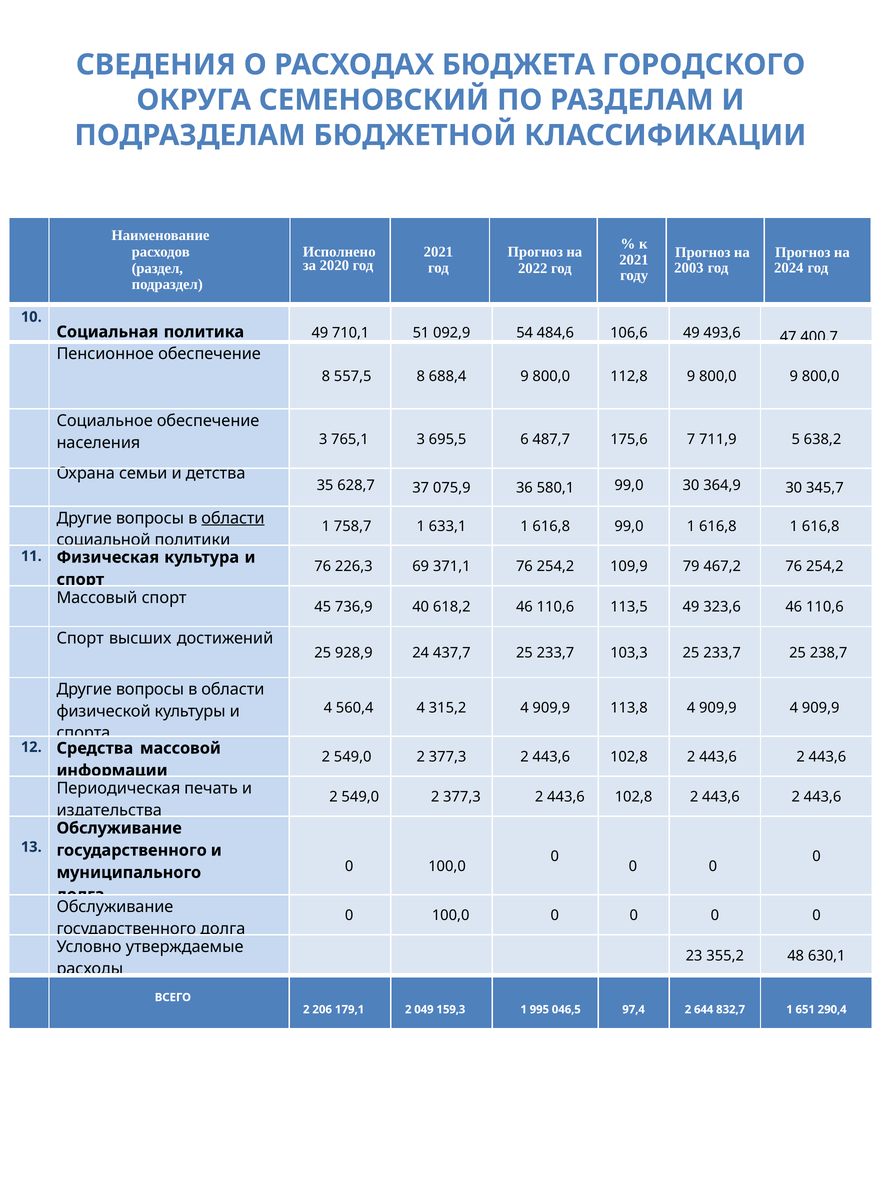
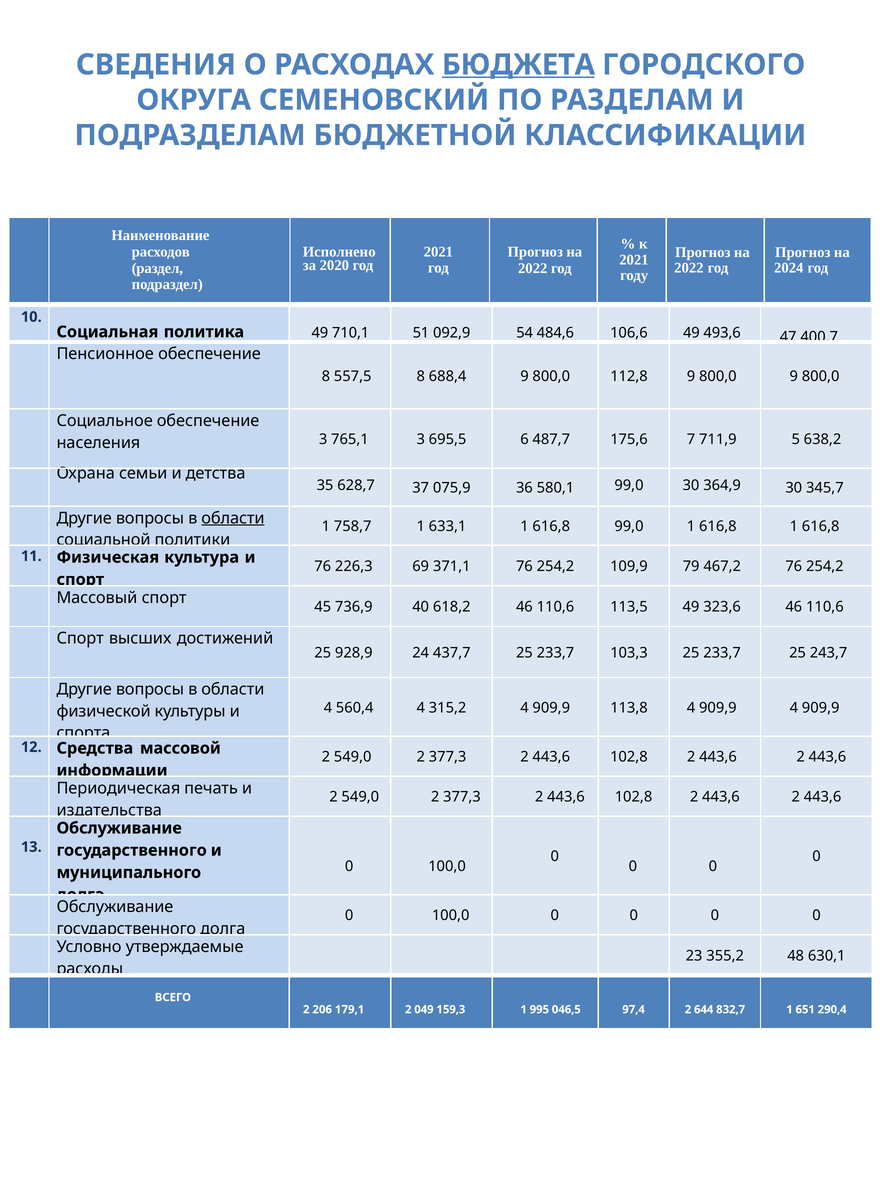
БЮДЖЕТА underline: none -> present
2003 at (689, 268): 2003 -> 2022
238,7: 238,7 -> 243,7
